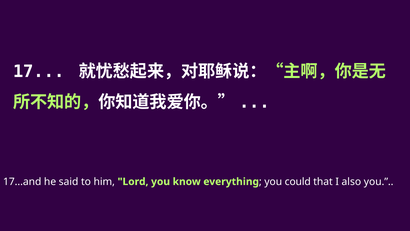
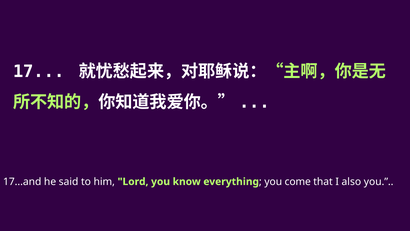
could: could -> come
